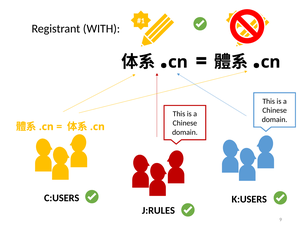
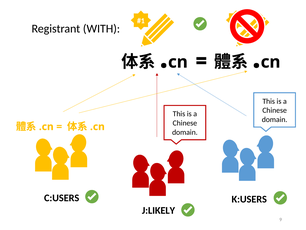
J:RULES: J:RULES -> J:LIKELY
